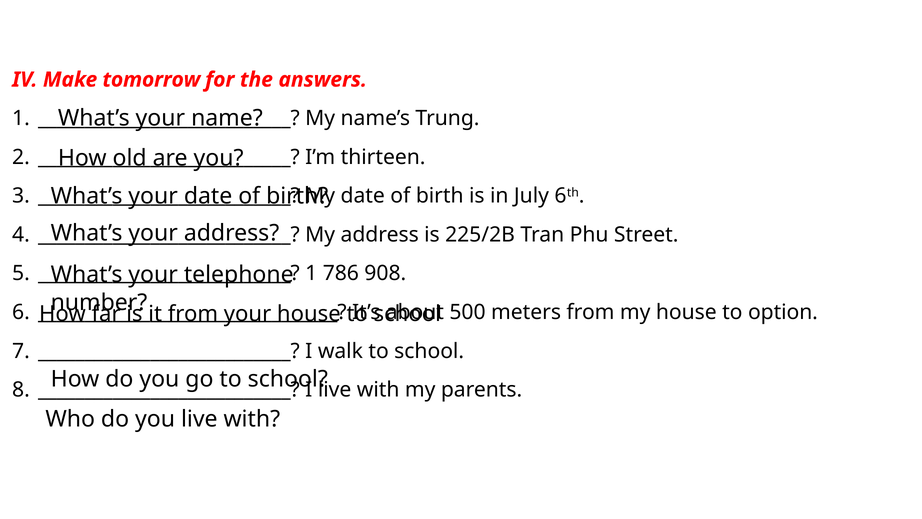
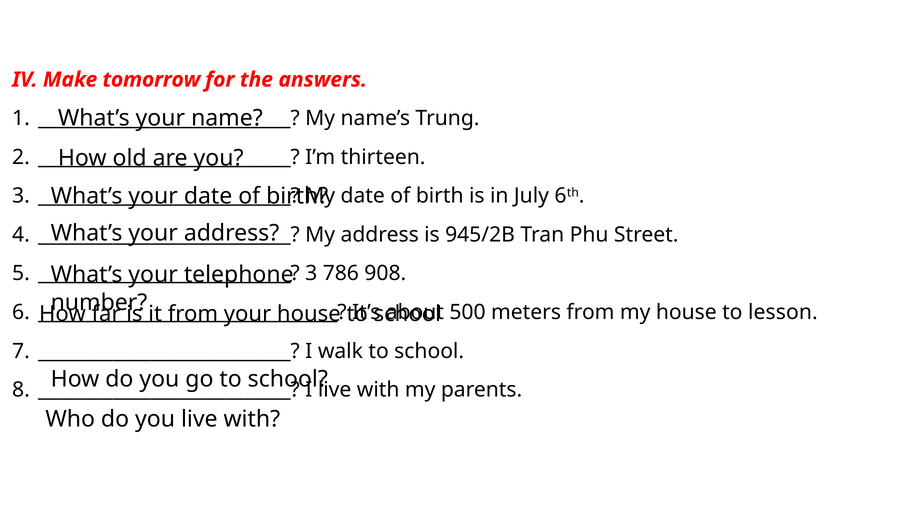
225/2B: 225/2B -> 945/2B
1 at (311, 273): 1 -> 3
option: option -> lesson
